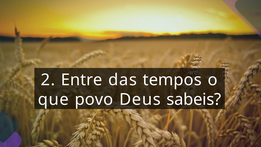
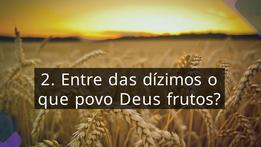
tempos: tempos -> dízimos
sabeis: sabeis -> frutos
